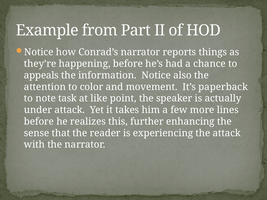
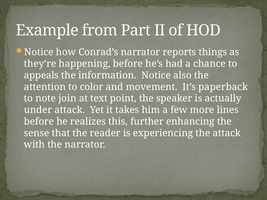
task: task -> join
like: like -> text
